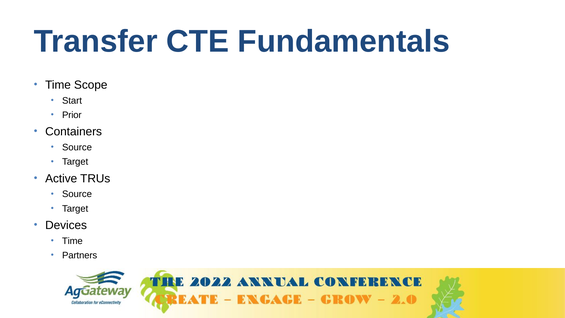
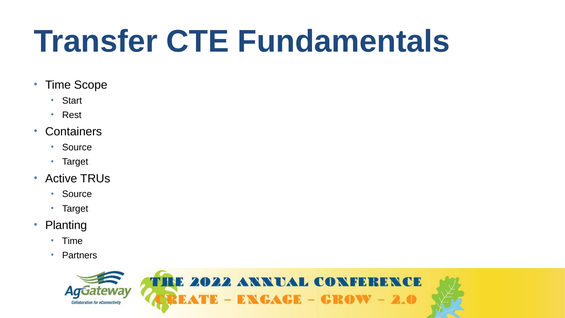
Prior: Prior -> Rest
Devices: Devices -> Planting
